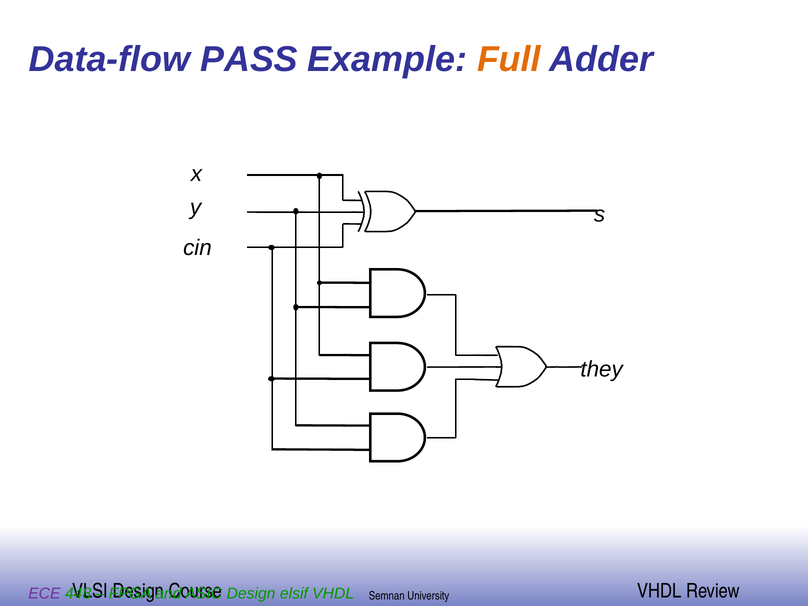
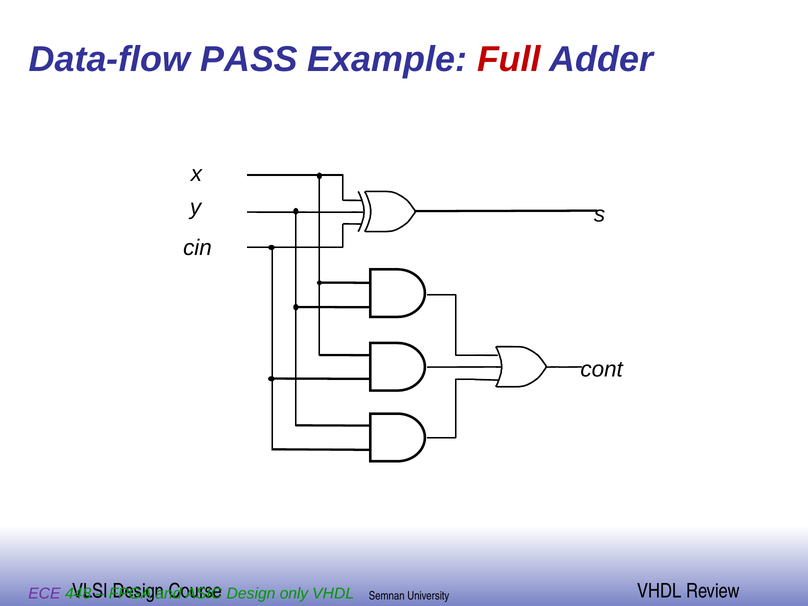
Full colour: orange -> red
they: they -> cont
elsif: elsif -> only
